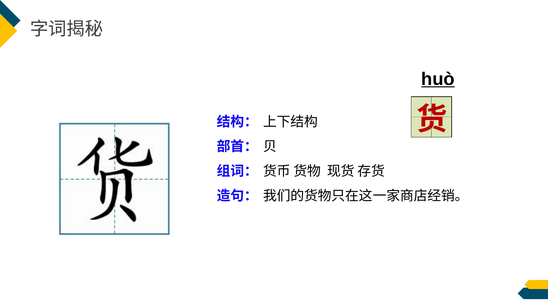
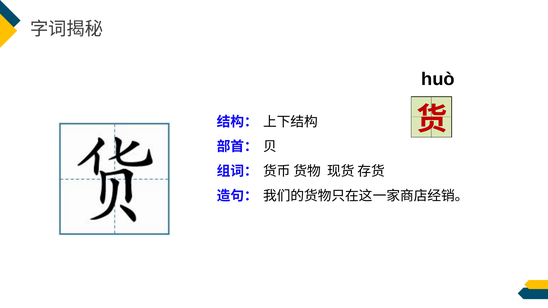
huò underline: present -> none
